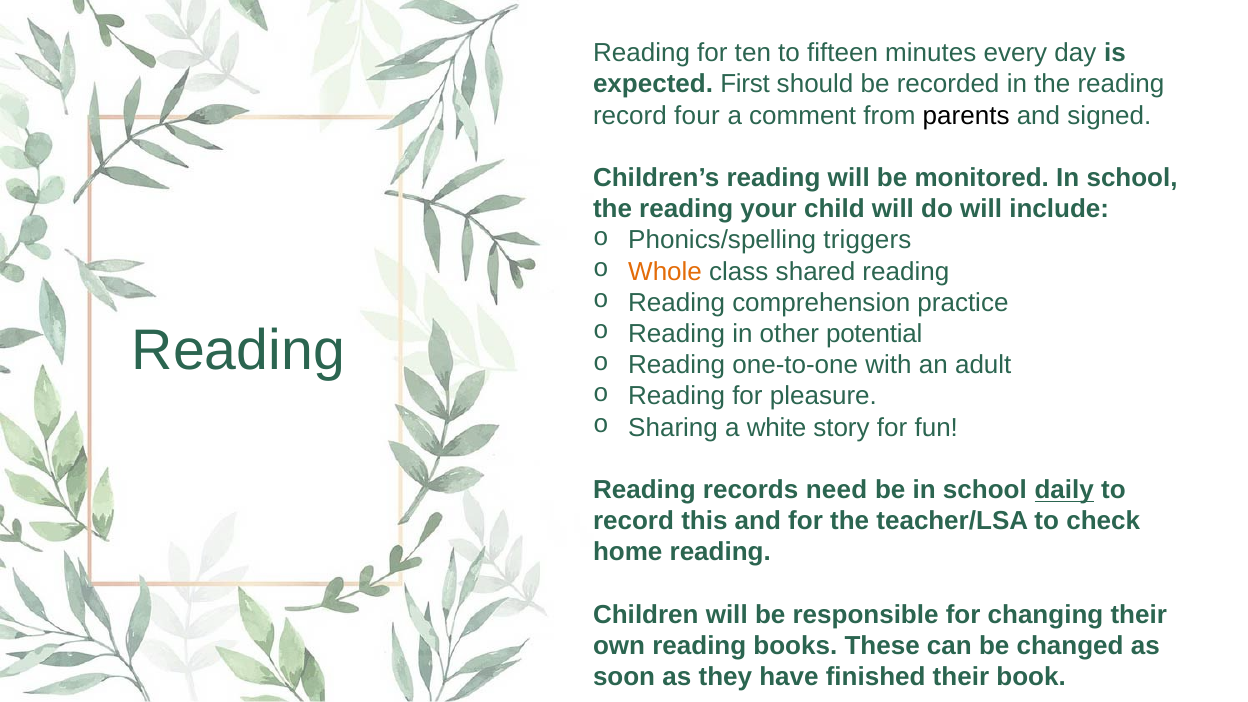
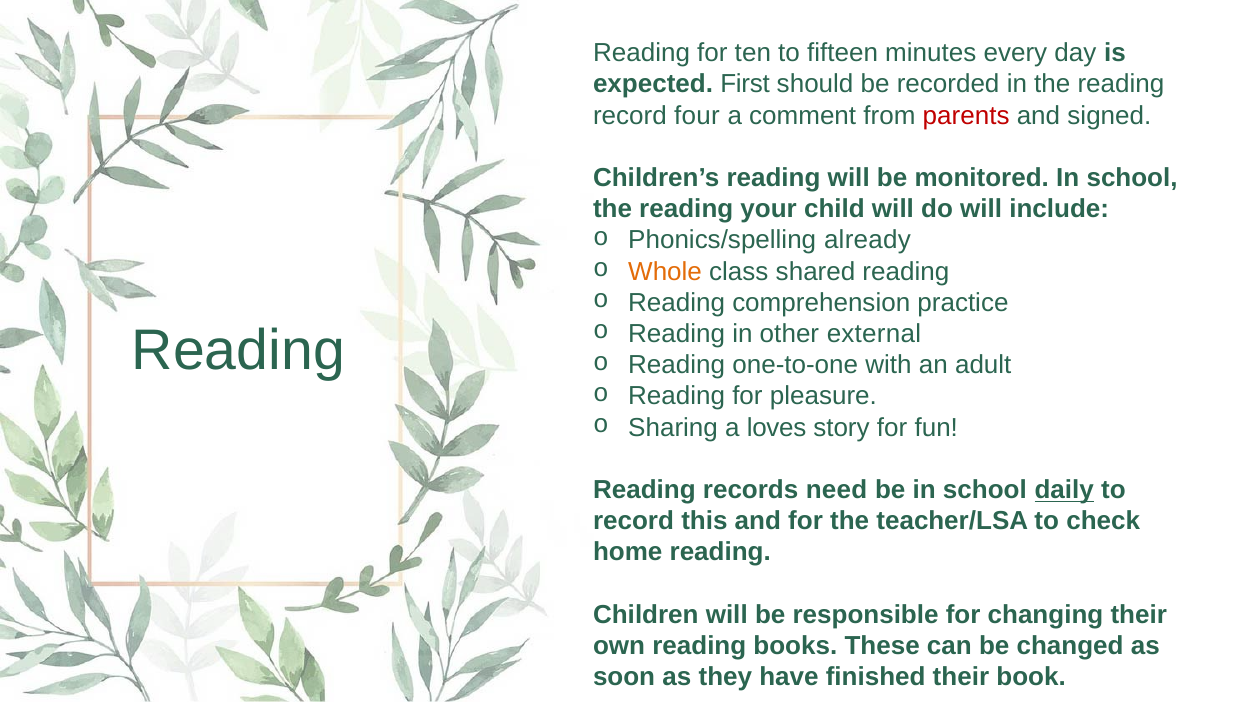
parents colour: black -> red
triggers: triggers -> already
potential: potential -> external
white: white -> loves
